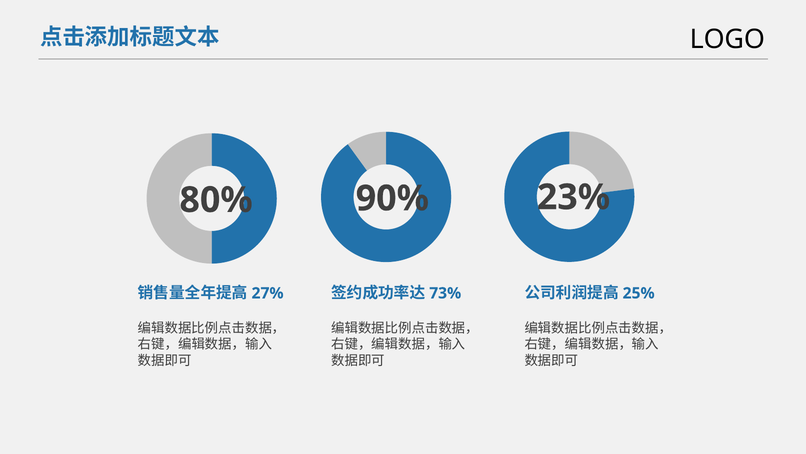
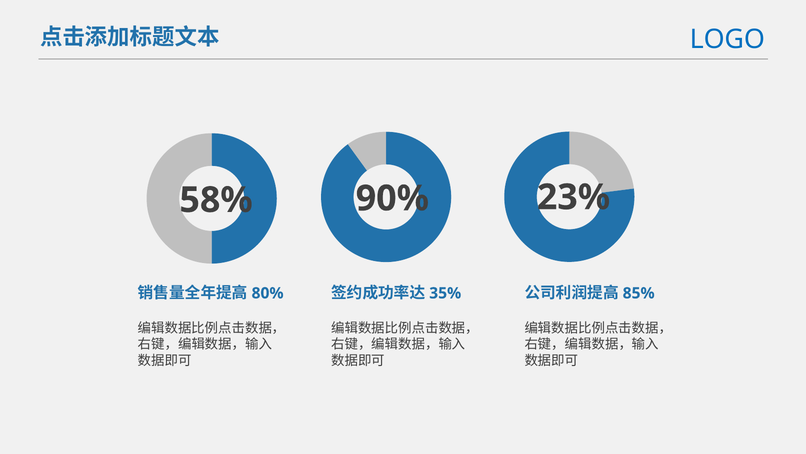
LOGO colour: black -> blue
80%: 80% -> 58%
27%: 27% -> 80%
73%: 73% -> 35%
25%: 25% -> 85%
